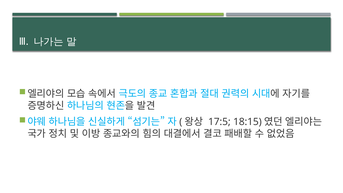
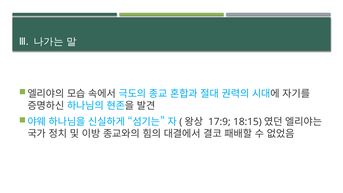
17:5: 17:5 -> 17:9
